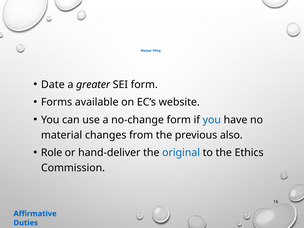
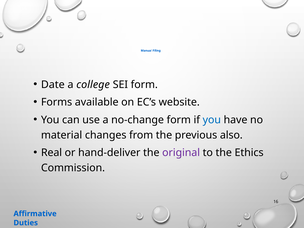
greater: greater -> college
Role: Role -> Real
original colour: blue -> purple
